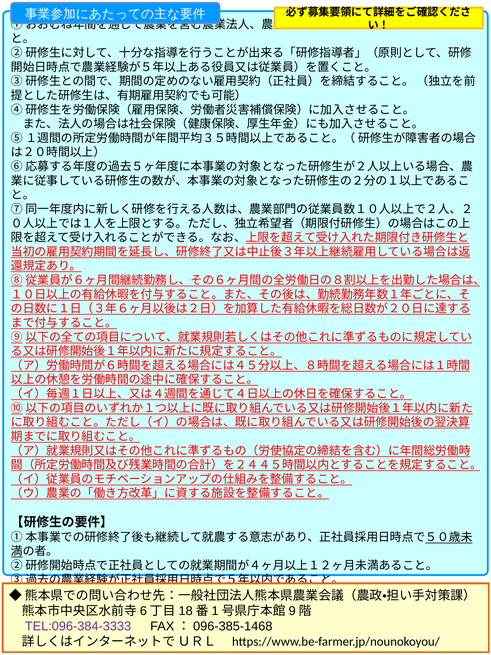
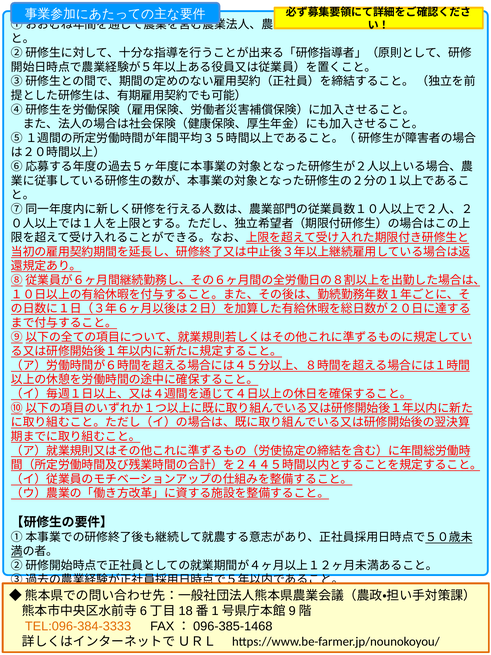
TEL:096-384-3333 colour: purple -> orange
